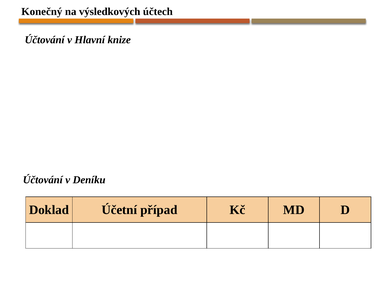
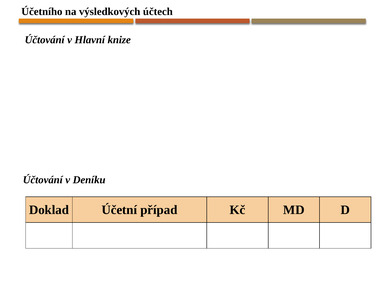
Konečný: Konečný -> Účetního
